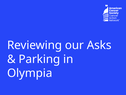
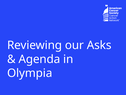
Parking: Parking -> Agenda
